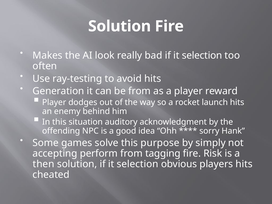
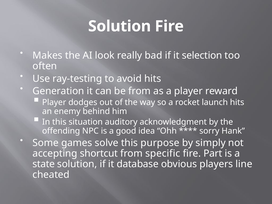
perform: perform -> shortcut
tagging: tagging -> specific
Risk: Risk -> Part
then: then -> state
solution if it selection: selection -> database
players hits: hits -> line
